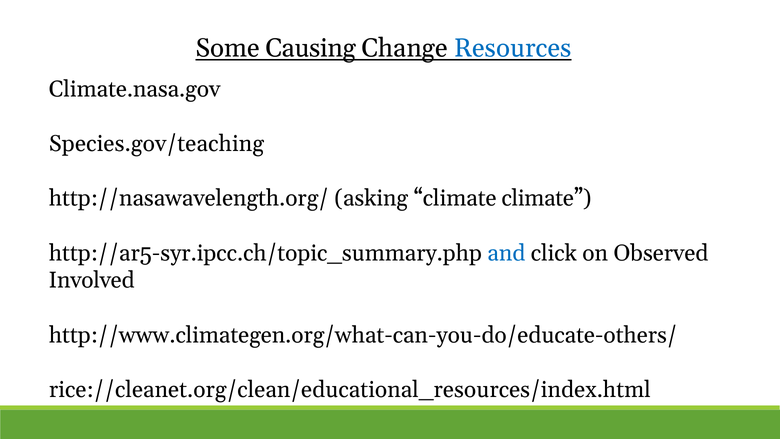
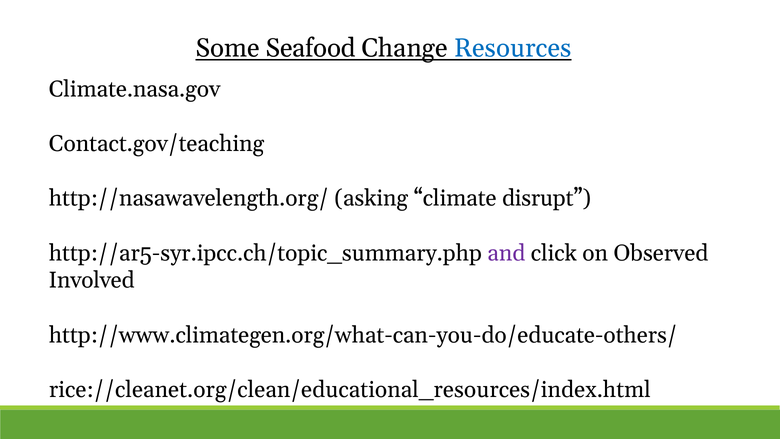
Causing: Causing -> Seafood
Species.gov/teaching: Species.gov/teaching -> Contact.gov/teaching
climate climate: climate -> disrupt
and colour: blue -> purple
